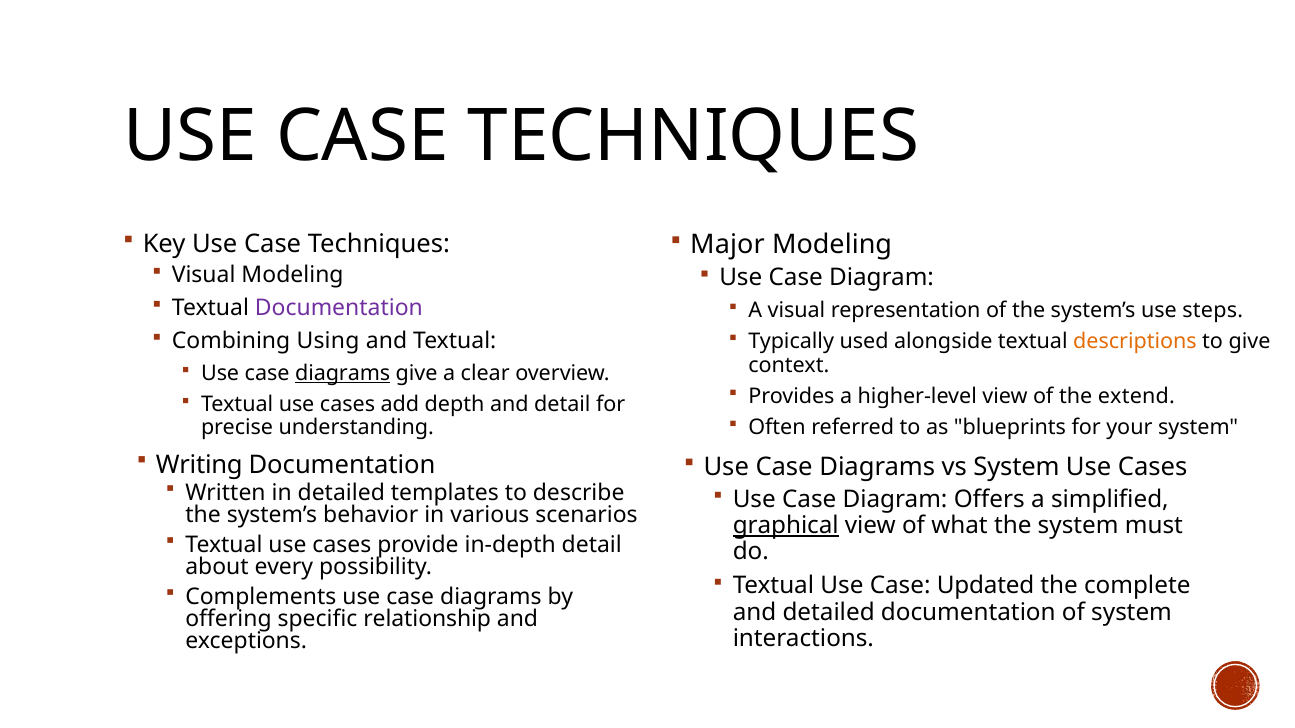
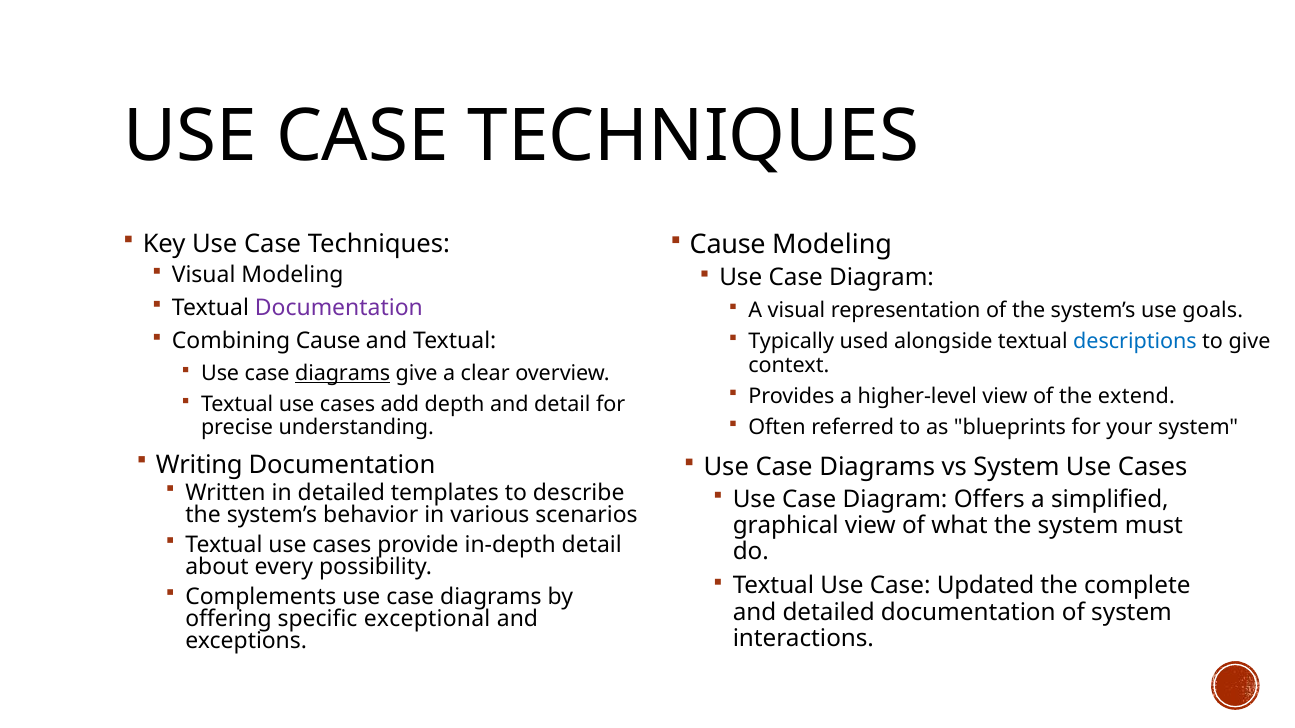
Major at (728, 245): Major -> Cause
steps: steps -> goals
Combining Using: Using -> Cause
descriptions colour: orange -> blue
graphical underline: present -> none
relationship: relationship -> exceptional
